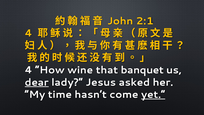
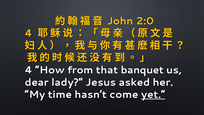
2:1: 2:1 -> 2:0
wine: wine -> from
dear underline: present -> none
